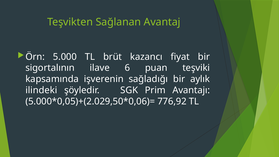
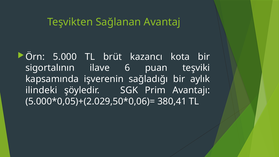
fiyat: fiyat -> kota
776,92: 776,92 -> 380,41
